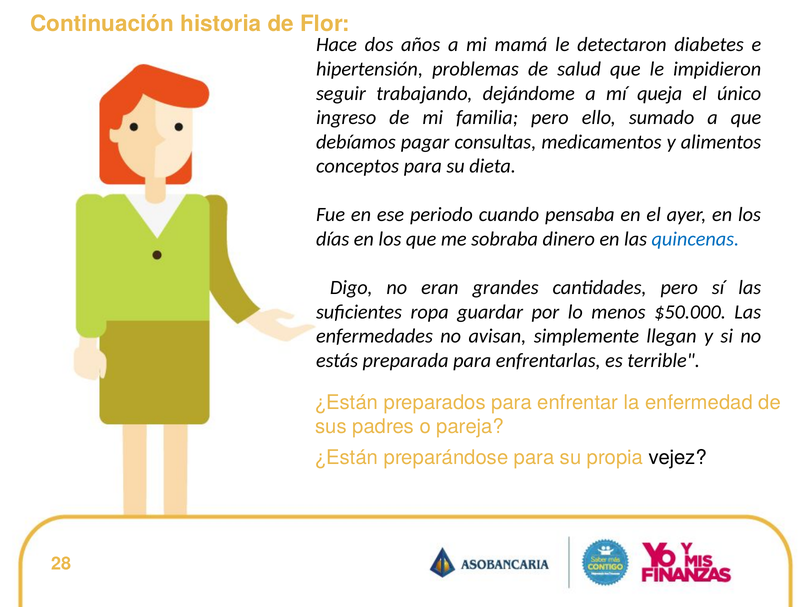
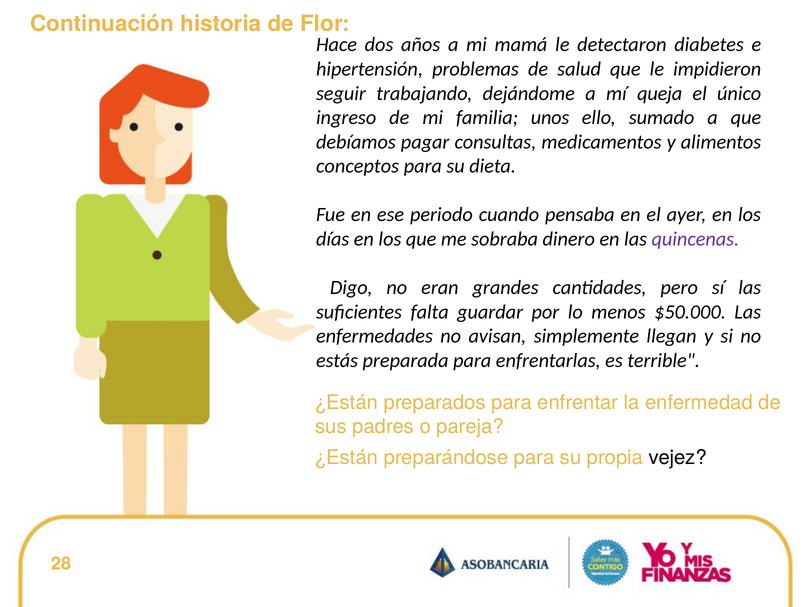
familia pero: pero -> unos
quincenas colour: blue -> purple
ropa: ropa -> falta
